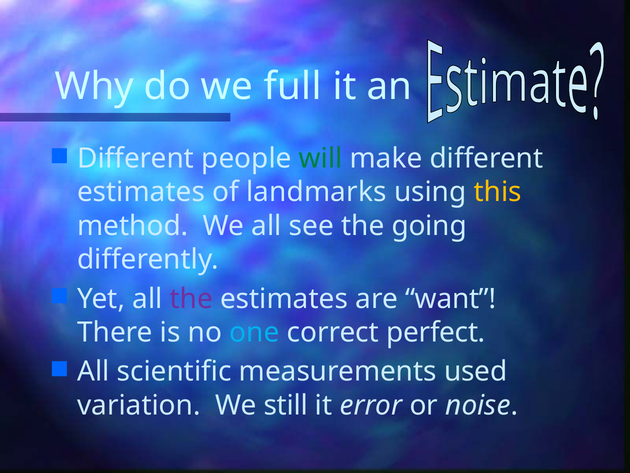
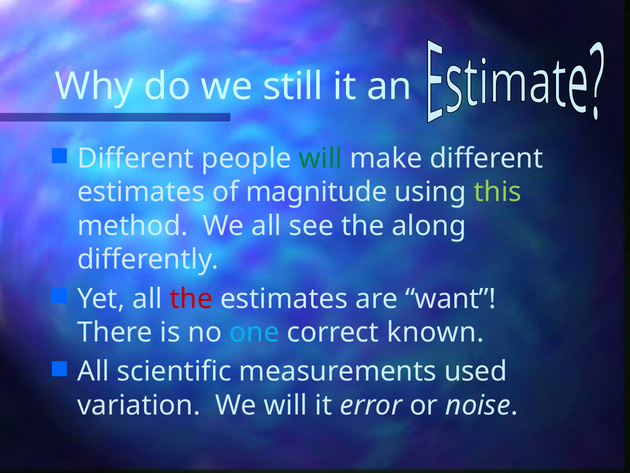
full: full -> still
landmarks: landmarks -> magnitude
this colour: yellow -> light green
going: going -> along
the at (191, 298) colour: purple -> red
perfect: perfect -> known
We still: still -> will
